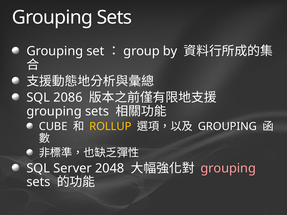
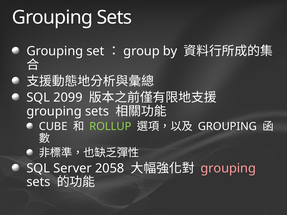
2086: 2086 -> 2099
ROLLUP colour: yellow -> light green
2048: 2048 -> 2058
